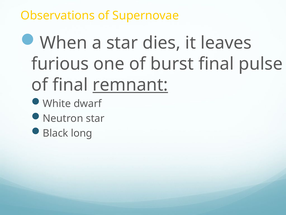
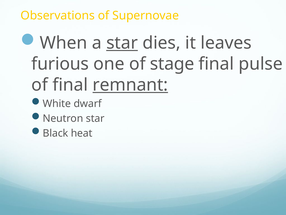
star at (122, 43) underline: none -> present
burst: burst -> stage
long: long -> heat
